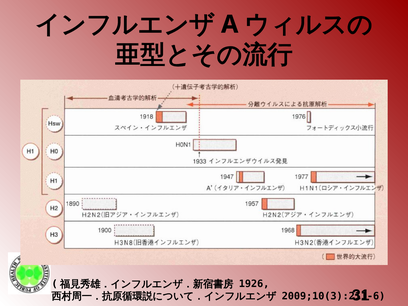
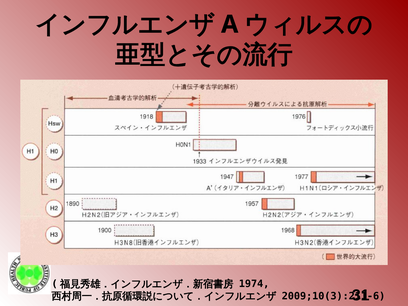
1926: 1926 -> 1974
